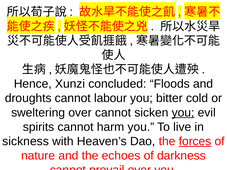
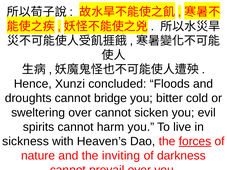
labour: labour -> bridge
you at (183, 113) underline: present -> none
echoes: echoes -> inviting
